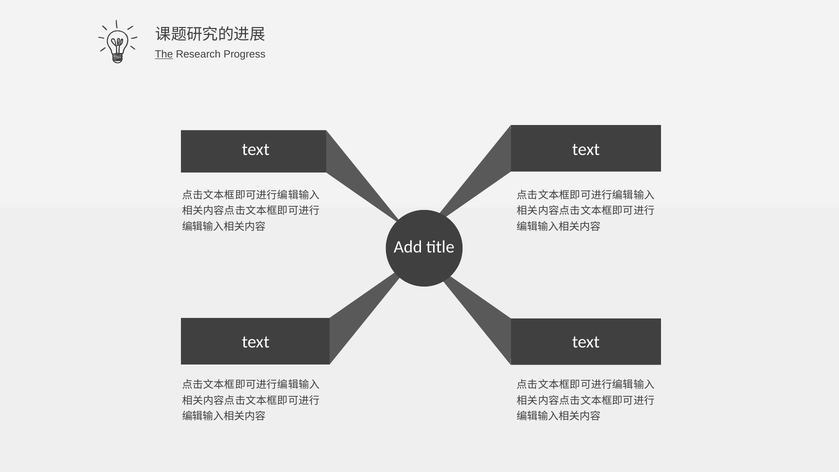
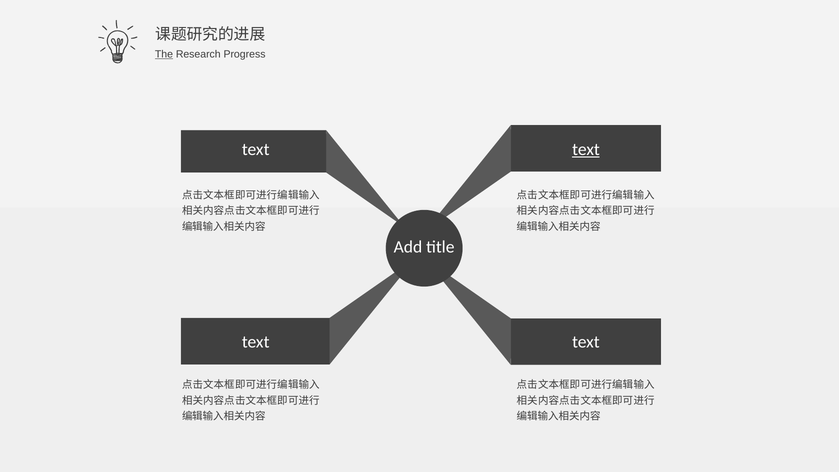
text at (586, 149) underline: none -> present
